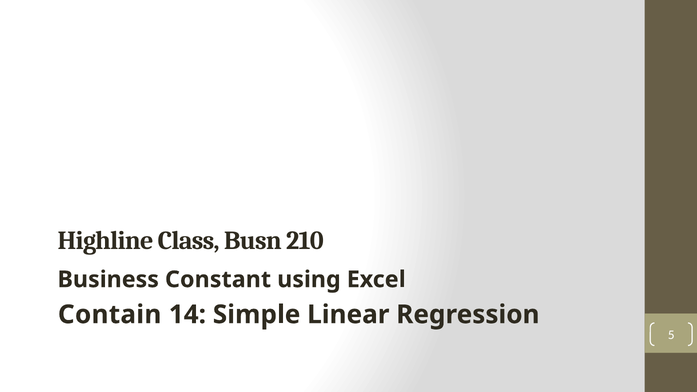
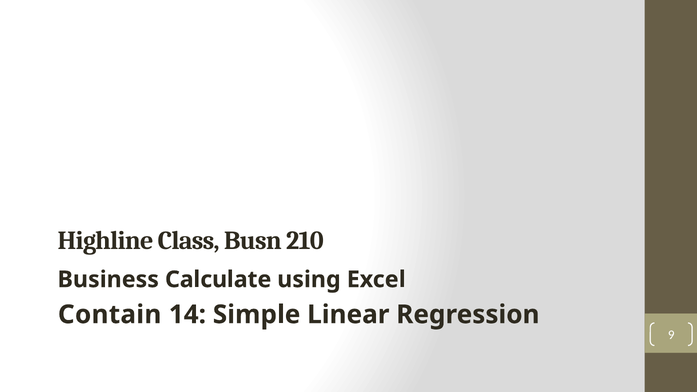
Constant: Constant -> Calculate
5: 5 -> 9
